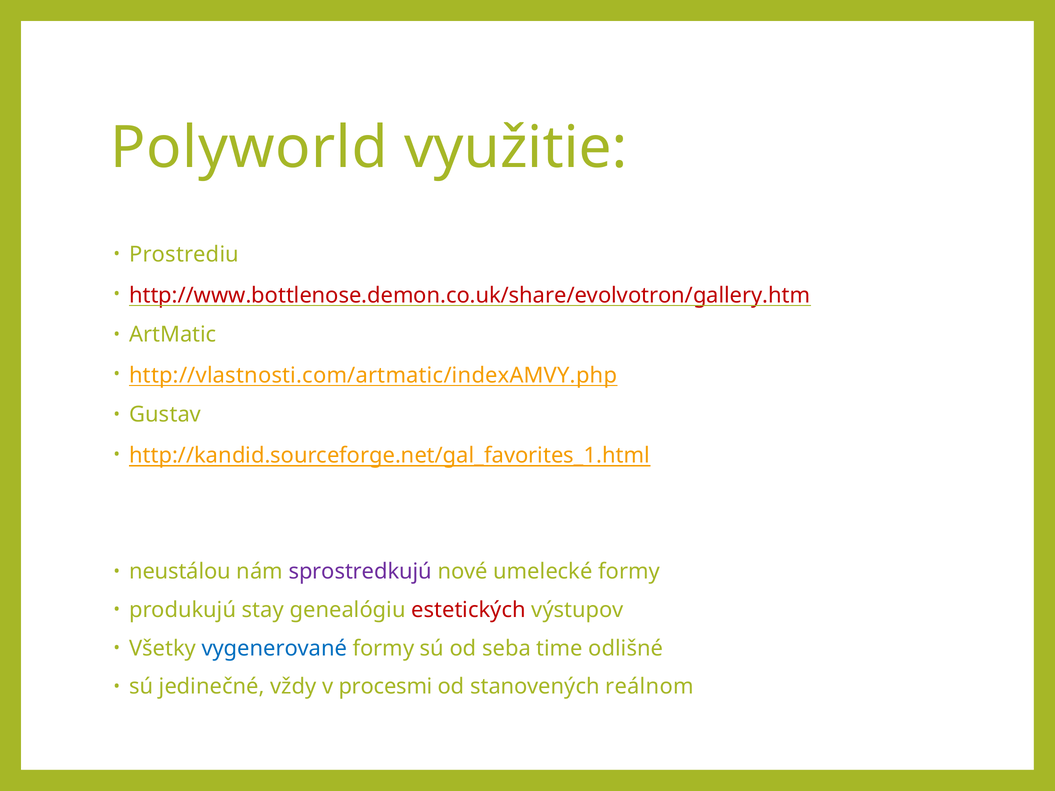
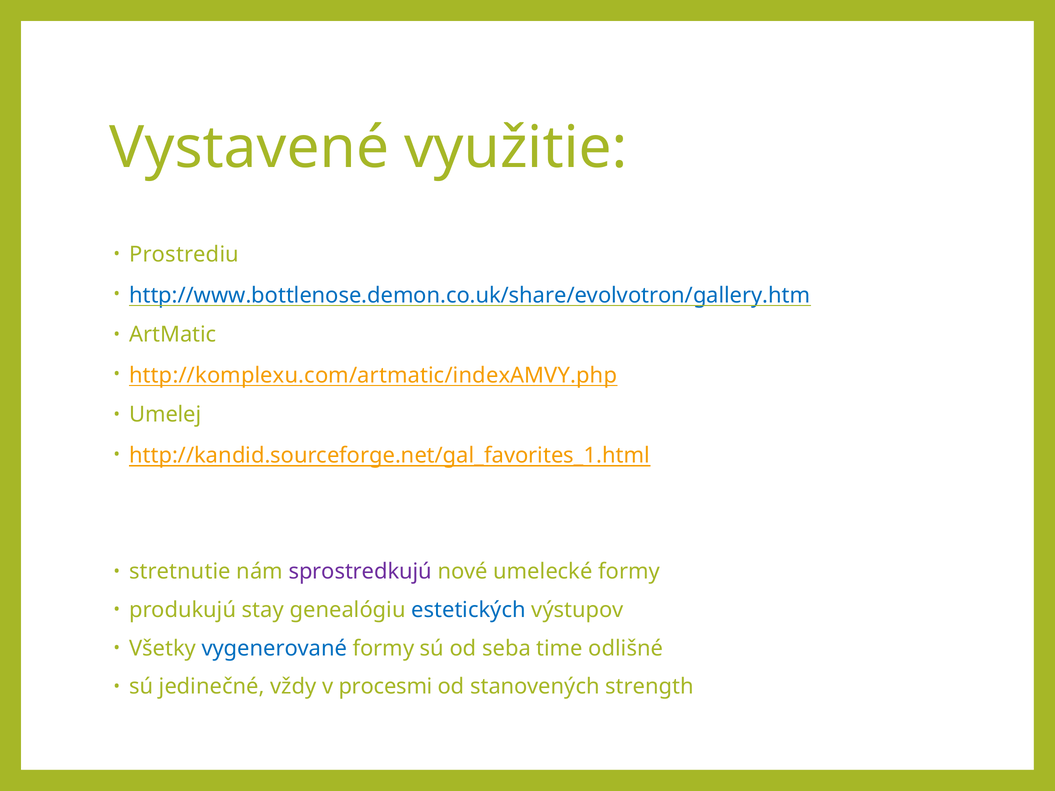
Polyworld: Polyworld -> Vystavené
http://www.bottlenose.demon.co.uk/share/evolvotron/gallery.htm colour: red -> blue
http://vlastnosti.com/artmatic/indexAMVY.php: http://vlastnosti.com/artmatic/indexAMVY.php -> http://komplexu.com/artmatic/indexAMVY.php
Gustav: Gustav -> Umelej
neustálou: neustálou -> stretnutie
estetických colour: red -> blue
reálnom: reálnom -> strength
